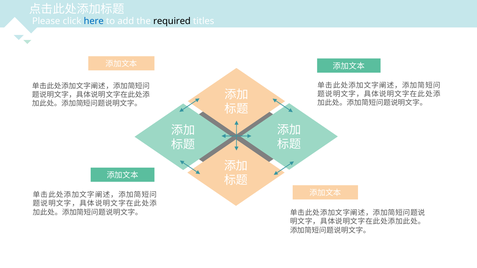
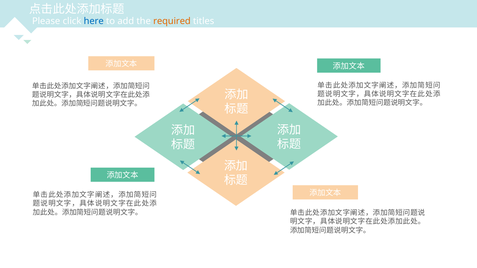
required colour: black -> orange
